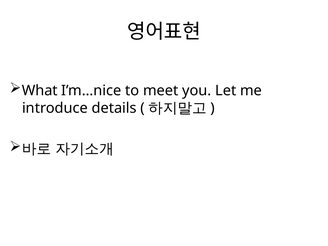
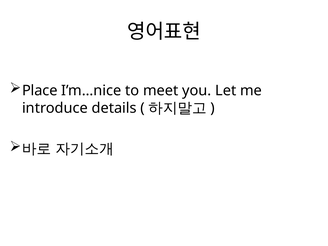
What: What -> Place
